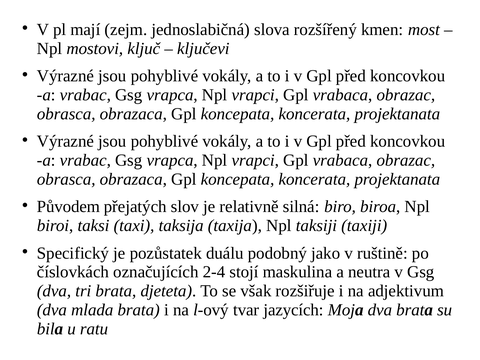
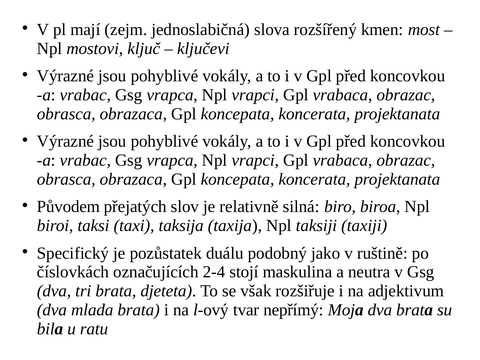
jazycích: jazycích -> nepřímý
